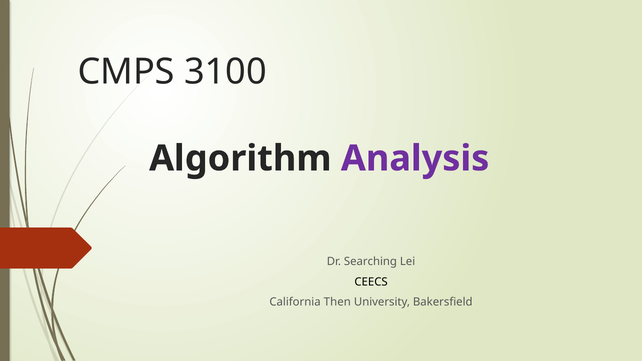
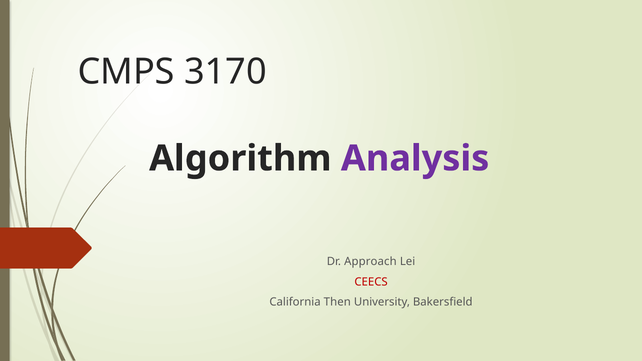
3100: 3100 -> 3170
Searching: Searching -> Approach
CEECS colour: black -> red
